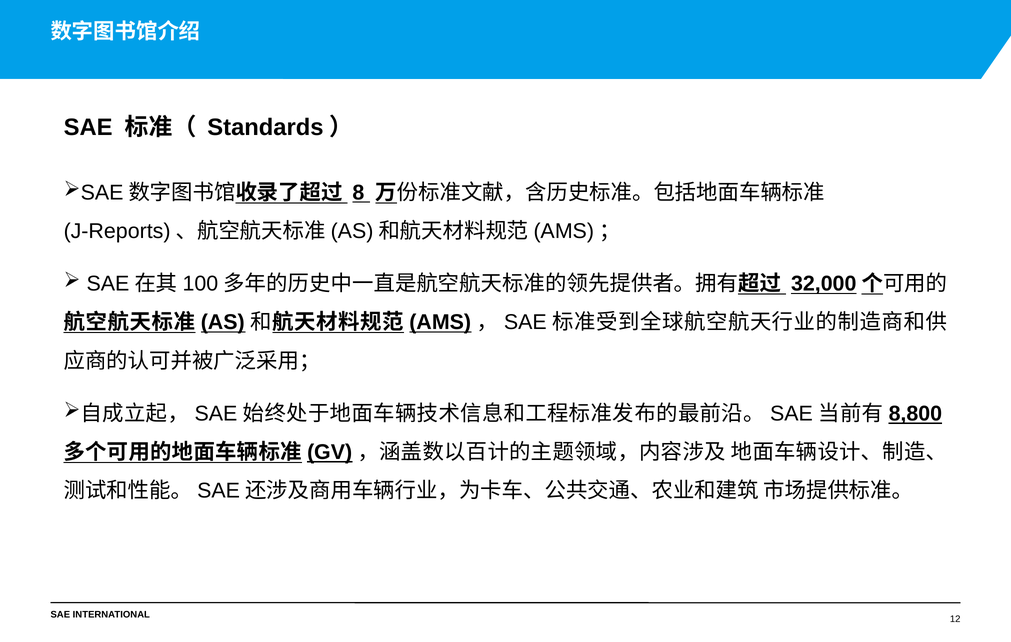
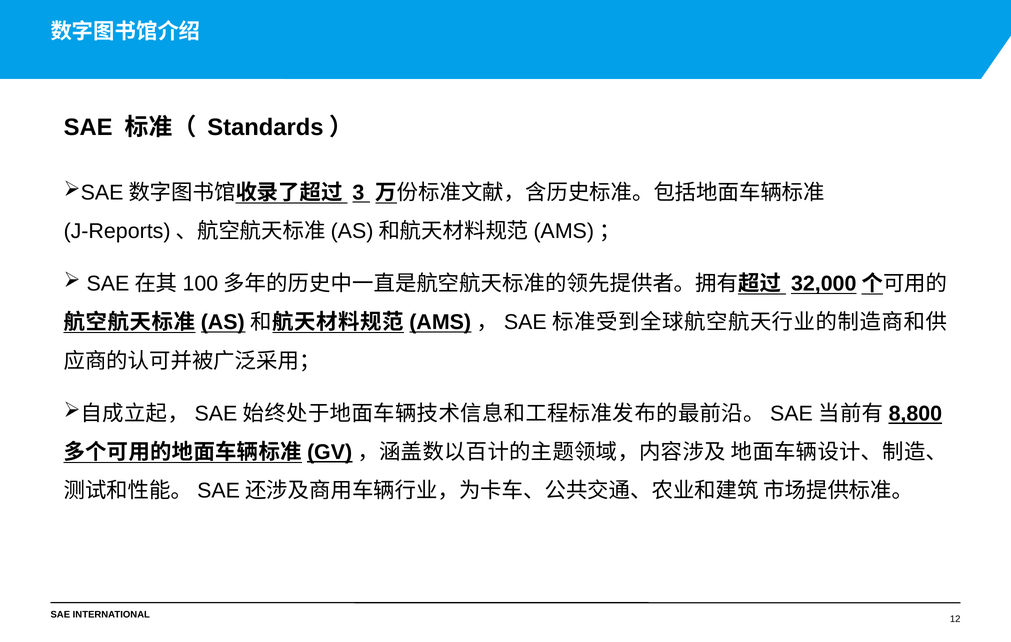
8: 8 -> 3
